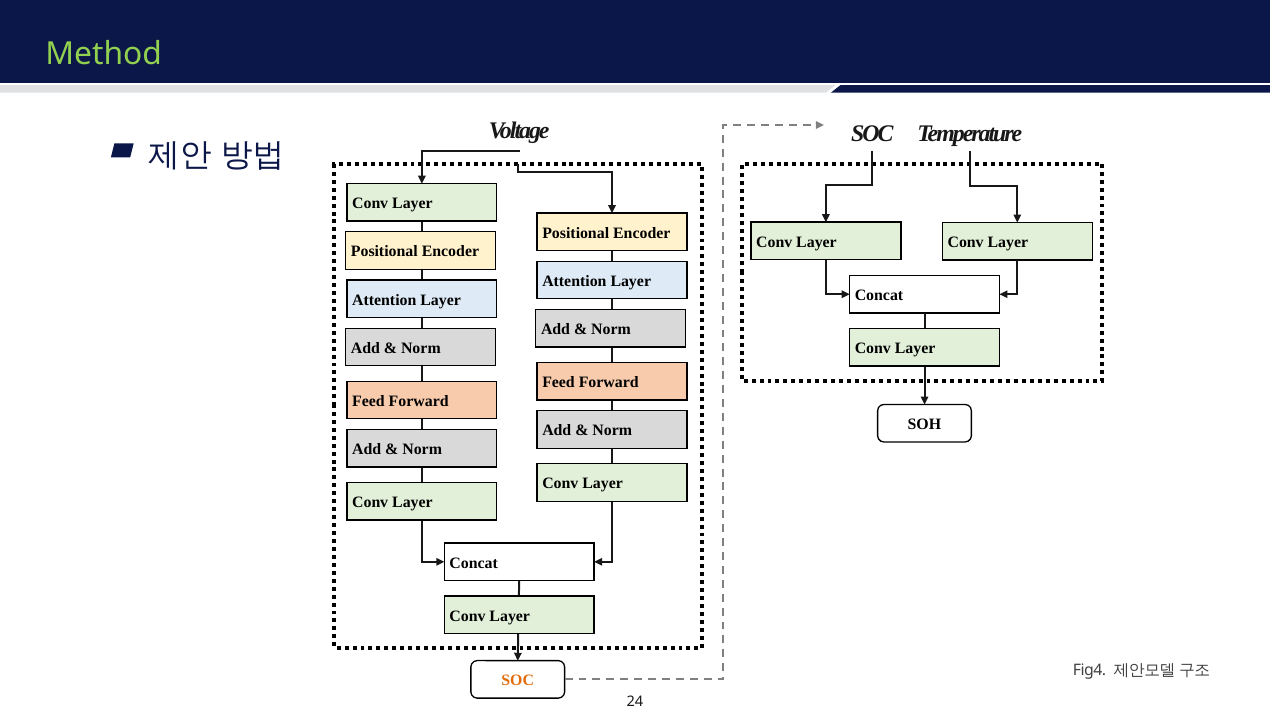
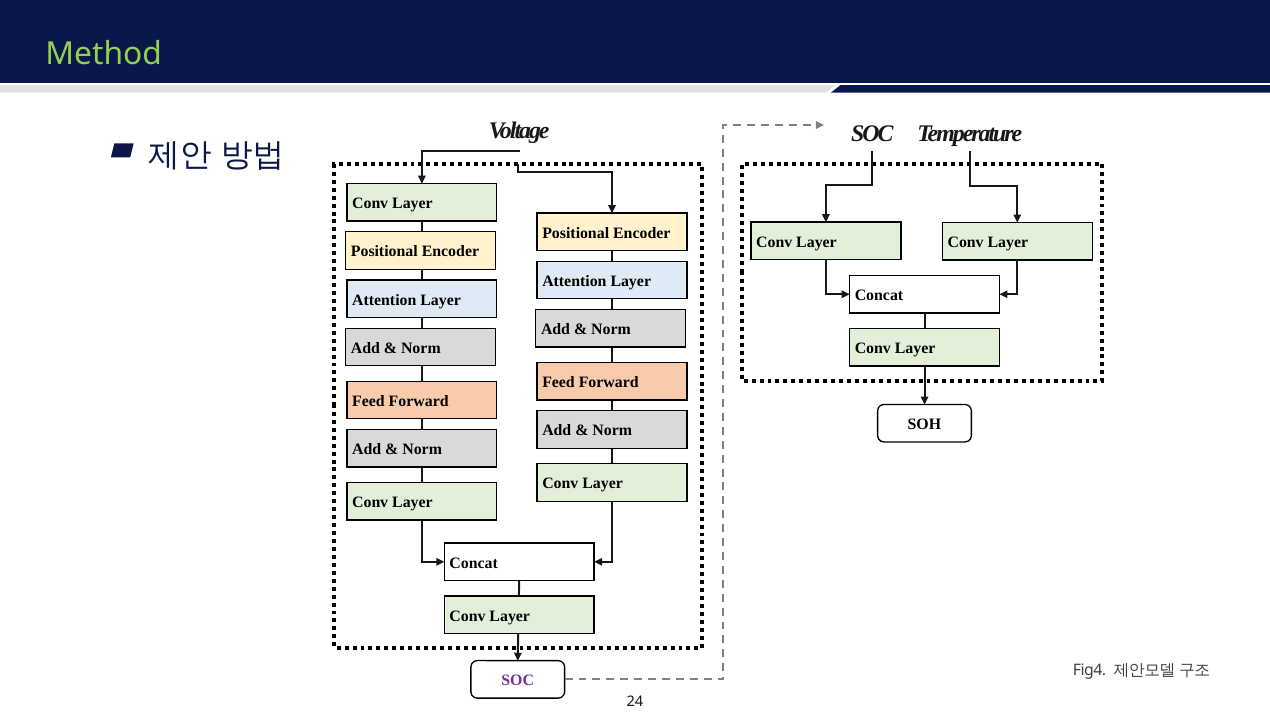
SOC at (518, 681) colour: orange -> purple
